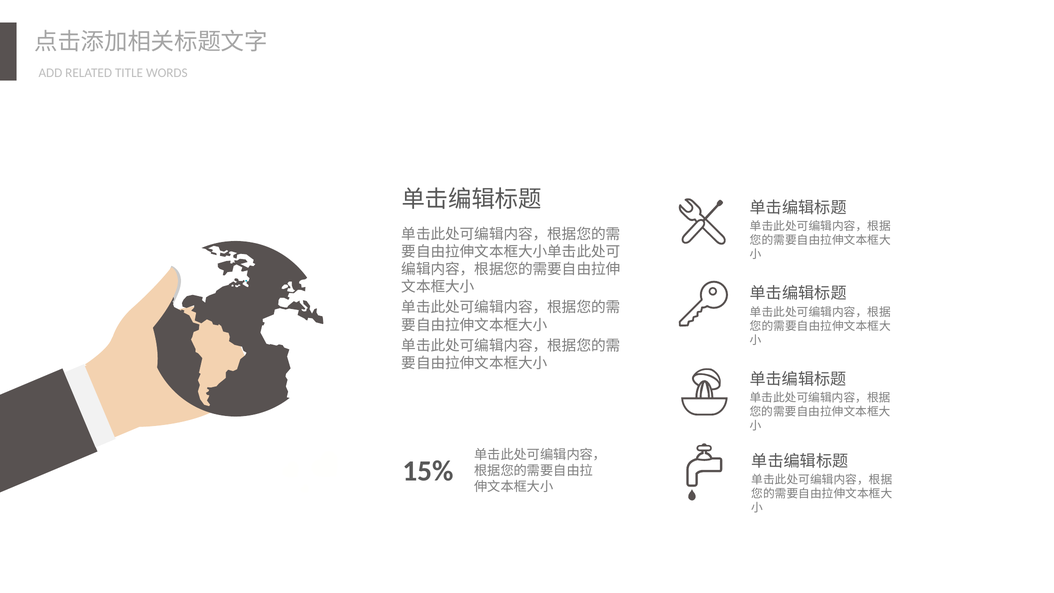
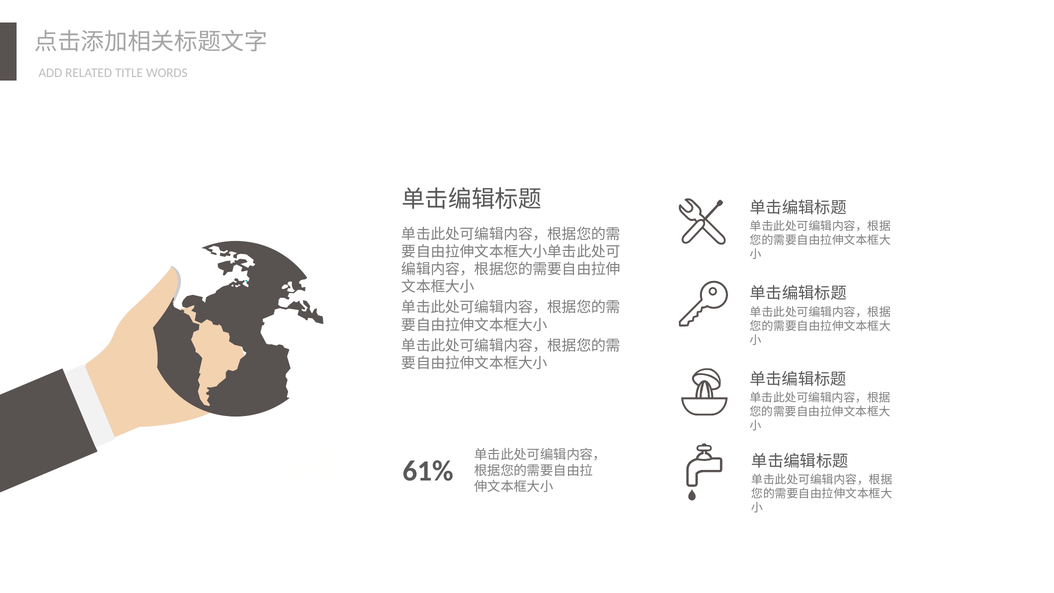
15%: 15% -> 61%
